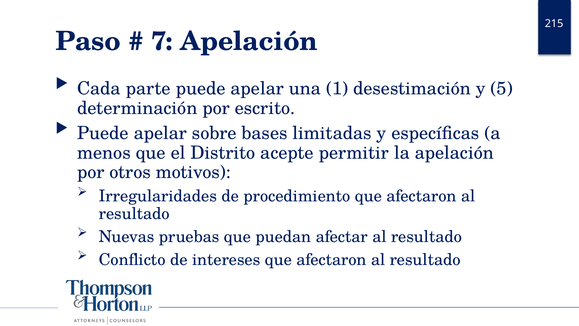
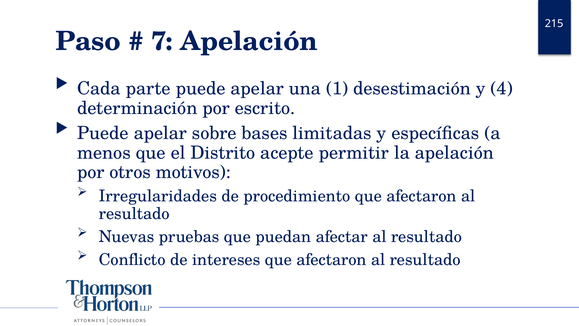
5: 5 -> 4
